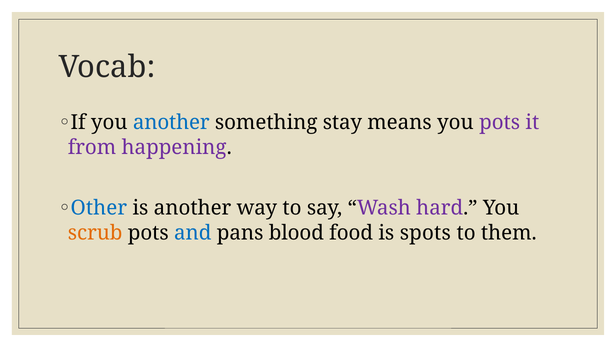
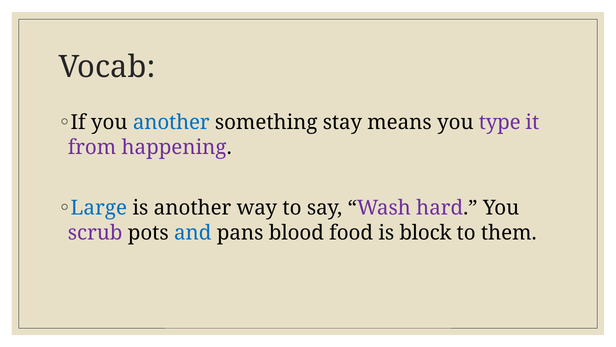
you pots: pots -> type
Other: Other -> Large
scrub colour: orange -> purple
spots: spots -> block
